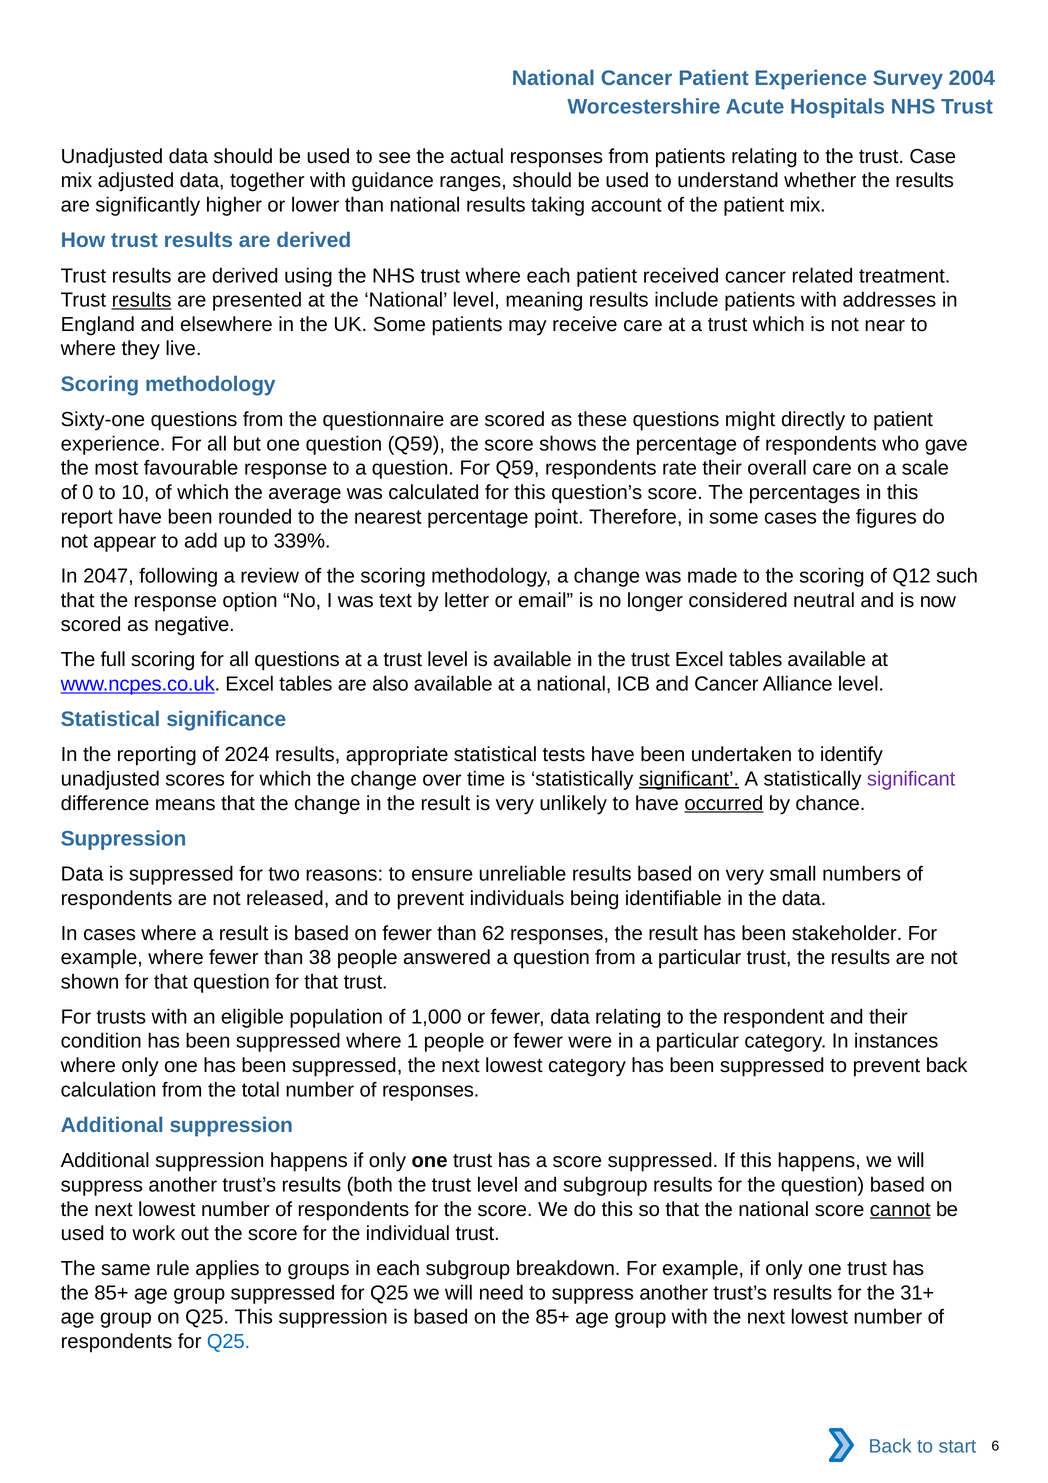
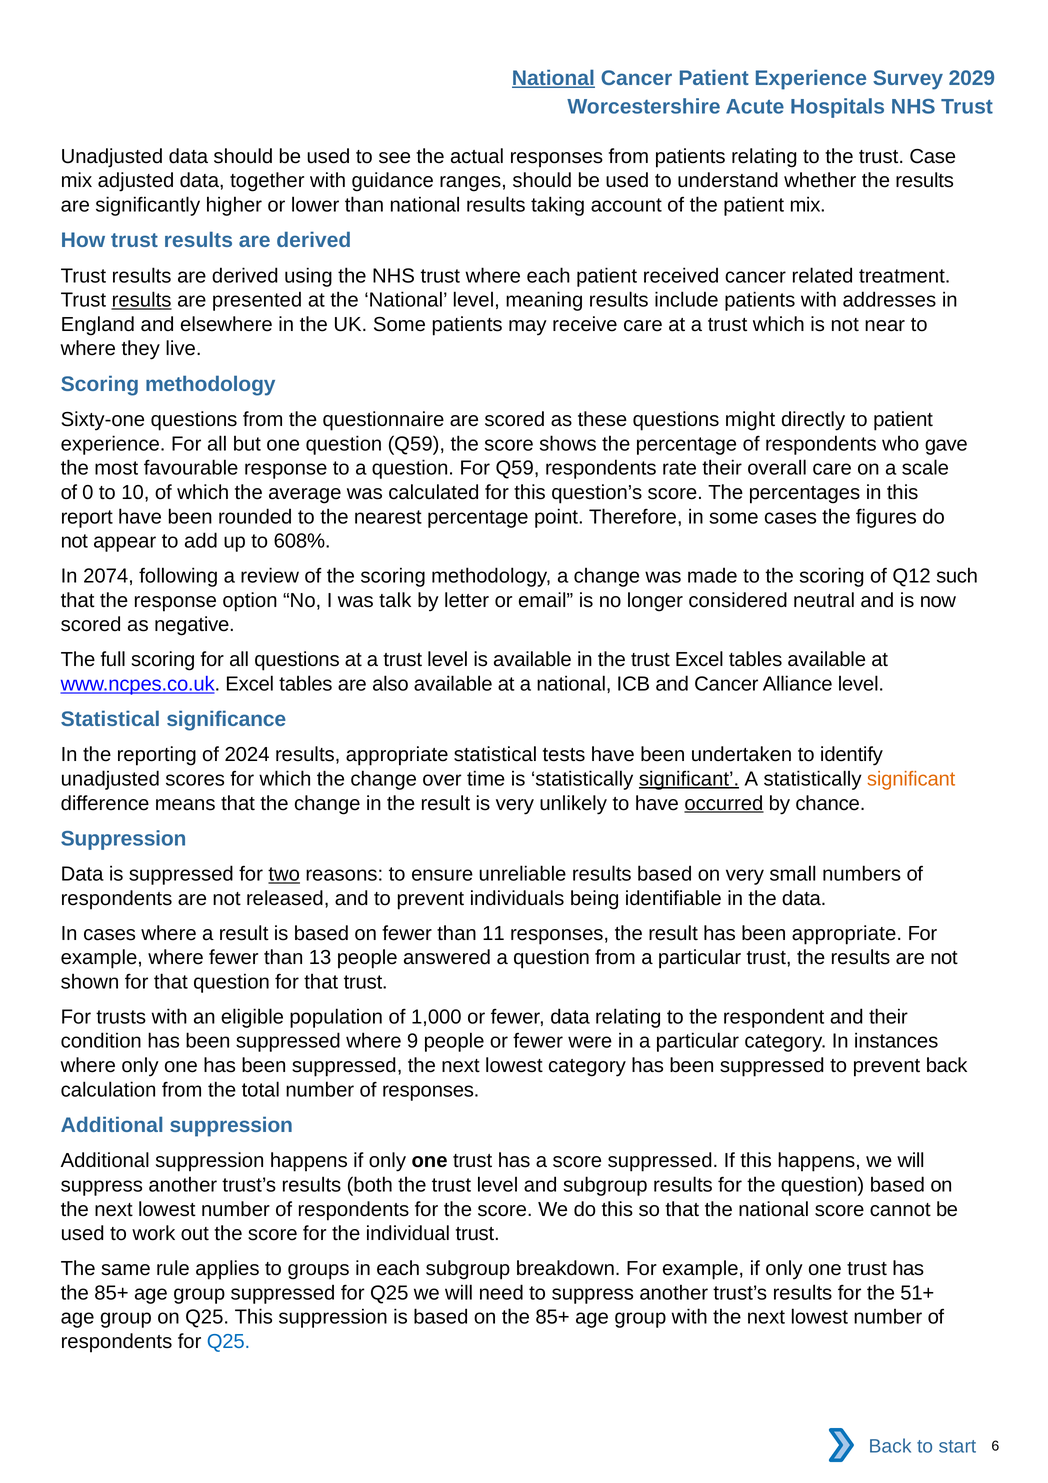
National at (553, 78) underline: none -> present
2004: 2004 -> 2029
339%: 339% -> 608%
2047: 2047 -> 2074
text: text -> talk
significant at (911, 779) colour: purple -> orange
two underline: none -> present
62: 62 -> 11
been stakeholder: stakeholder -> appropriate
38: 38 -> 13
1: 1 -> 9
cannot underline: present -> none
31+: 31+ -> 51+
